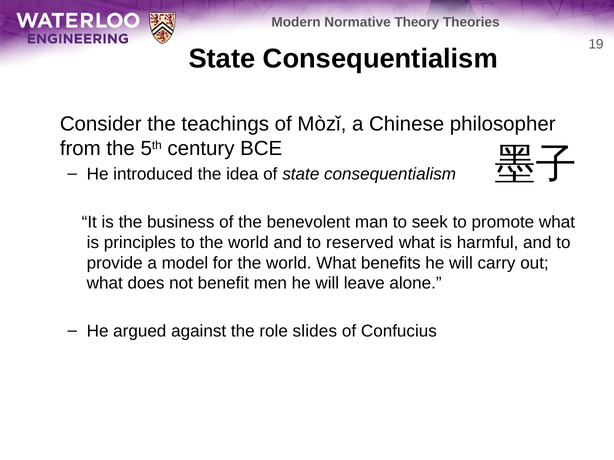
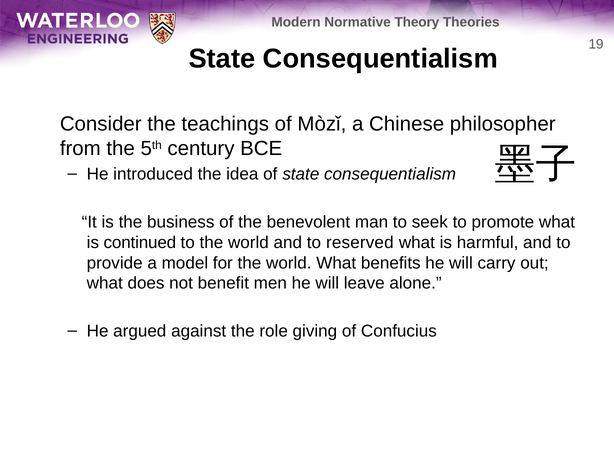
principles: principles -> continued
slides: slides -> giving
